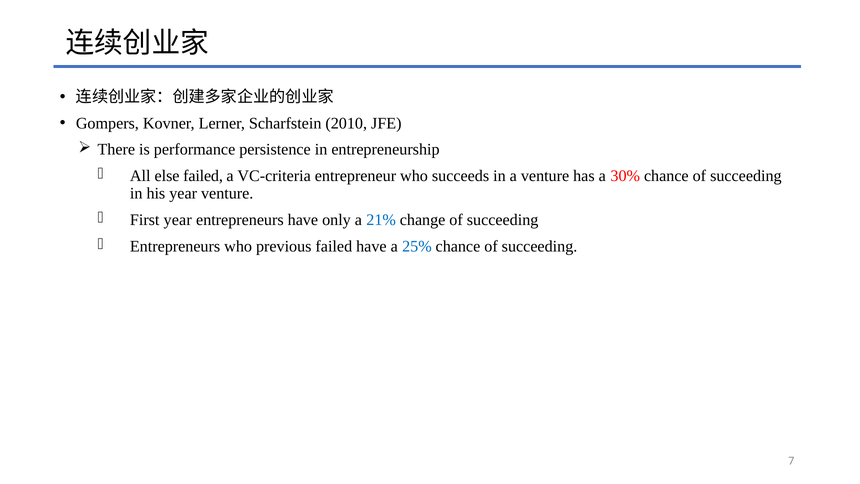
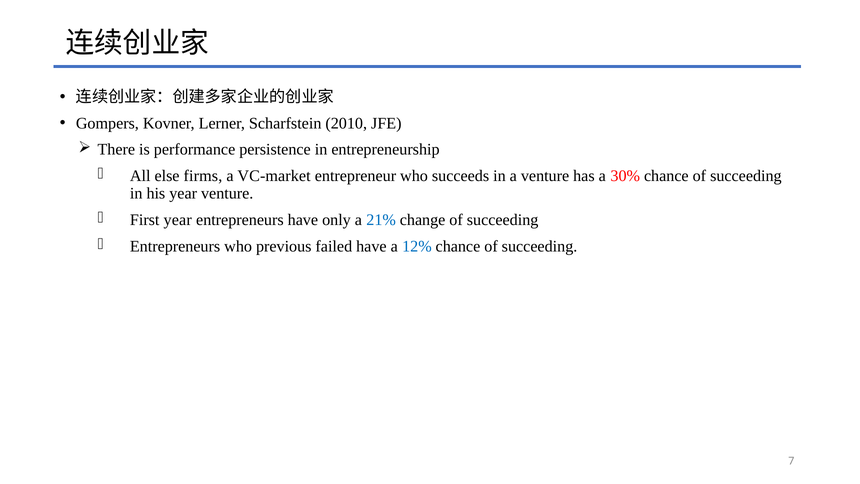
else failed: failed -> firms
VC-criteria: VC-criteria -> VC-market
25%: 25% -> 12%
